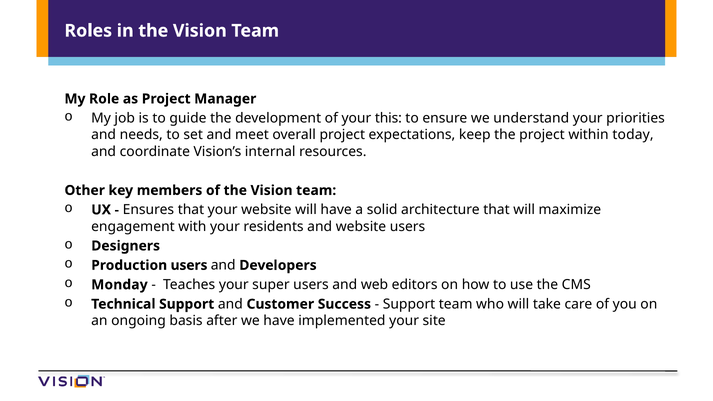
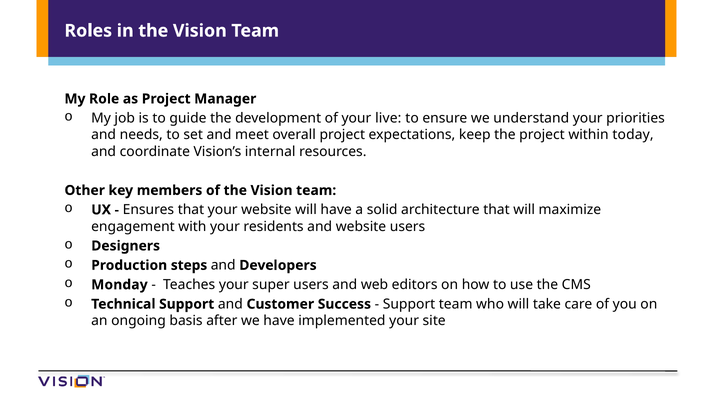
this: this -> live
Production users: users -> steps
